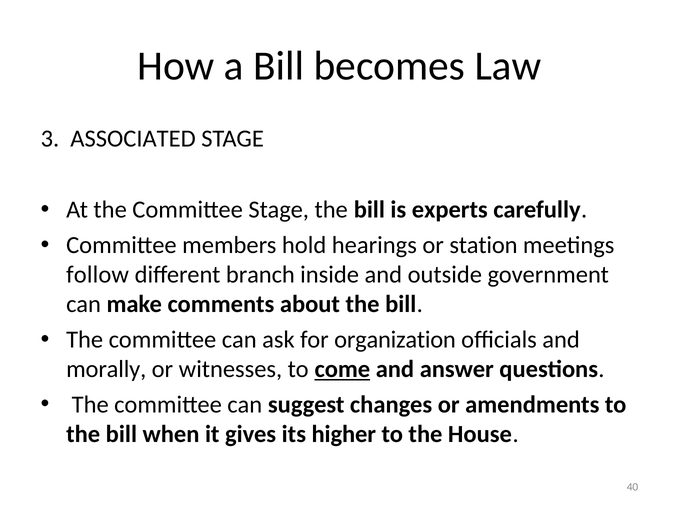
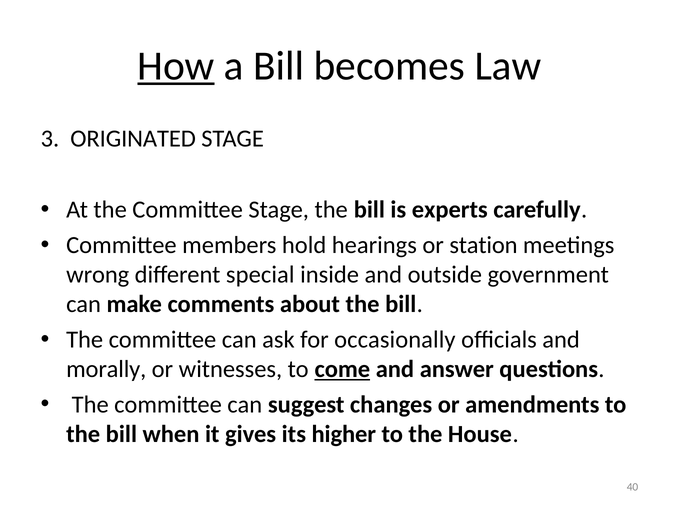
How underline: none -> present
ASSOCIATED: ASSOCIATED -> ORIGINATED
follow: follow -> wrong
branch: branch -> special
organization: organization -> occasionally
